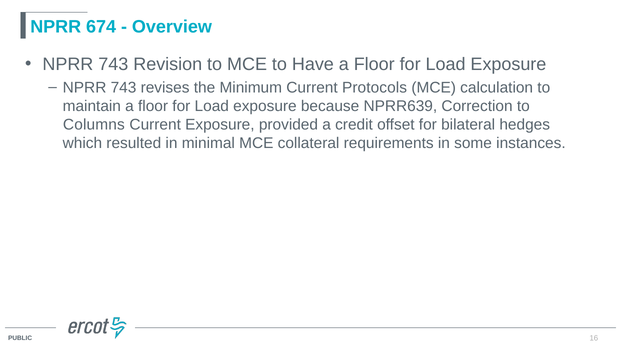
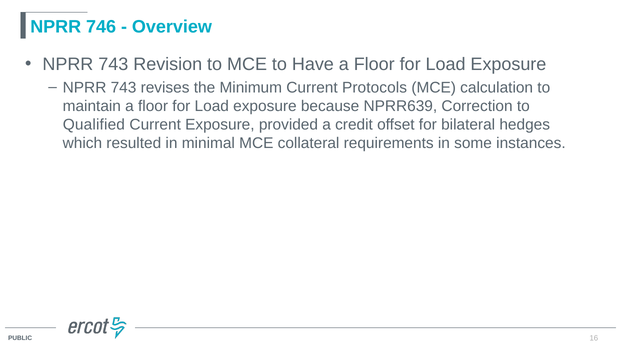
674: 674 -> 746
Columns: Columns -> Qualified
